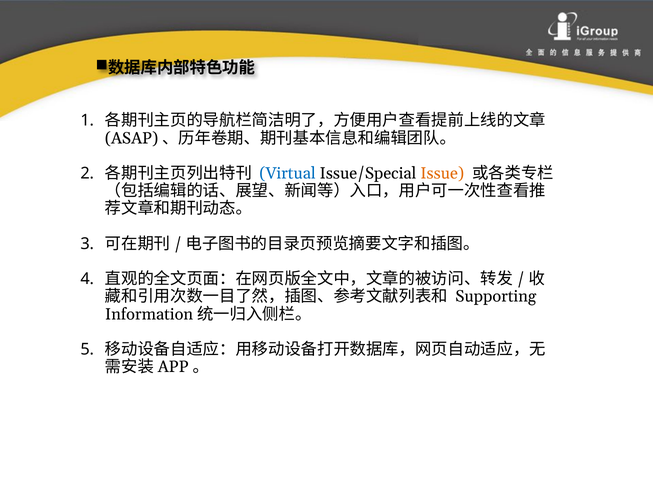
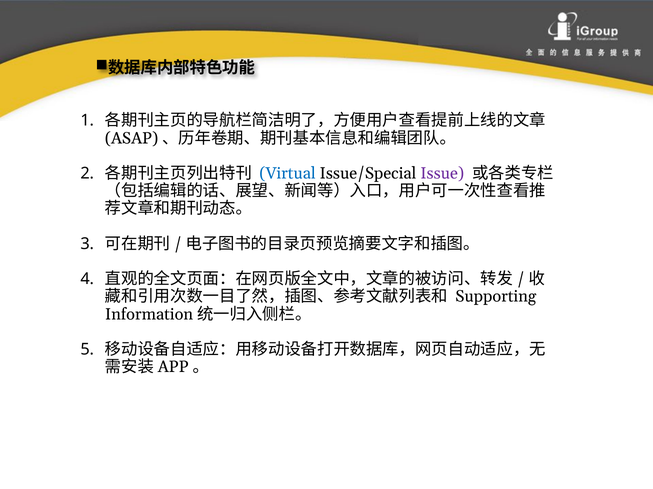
Issue colour: orange -> purple
